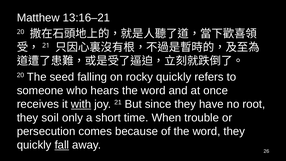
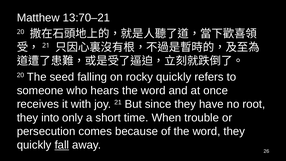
13:16–21: 13:16–21 -> 13:70–21
with underline: present -> none
soil: soil -> into
